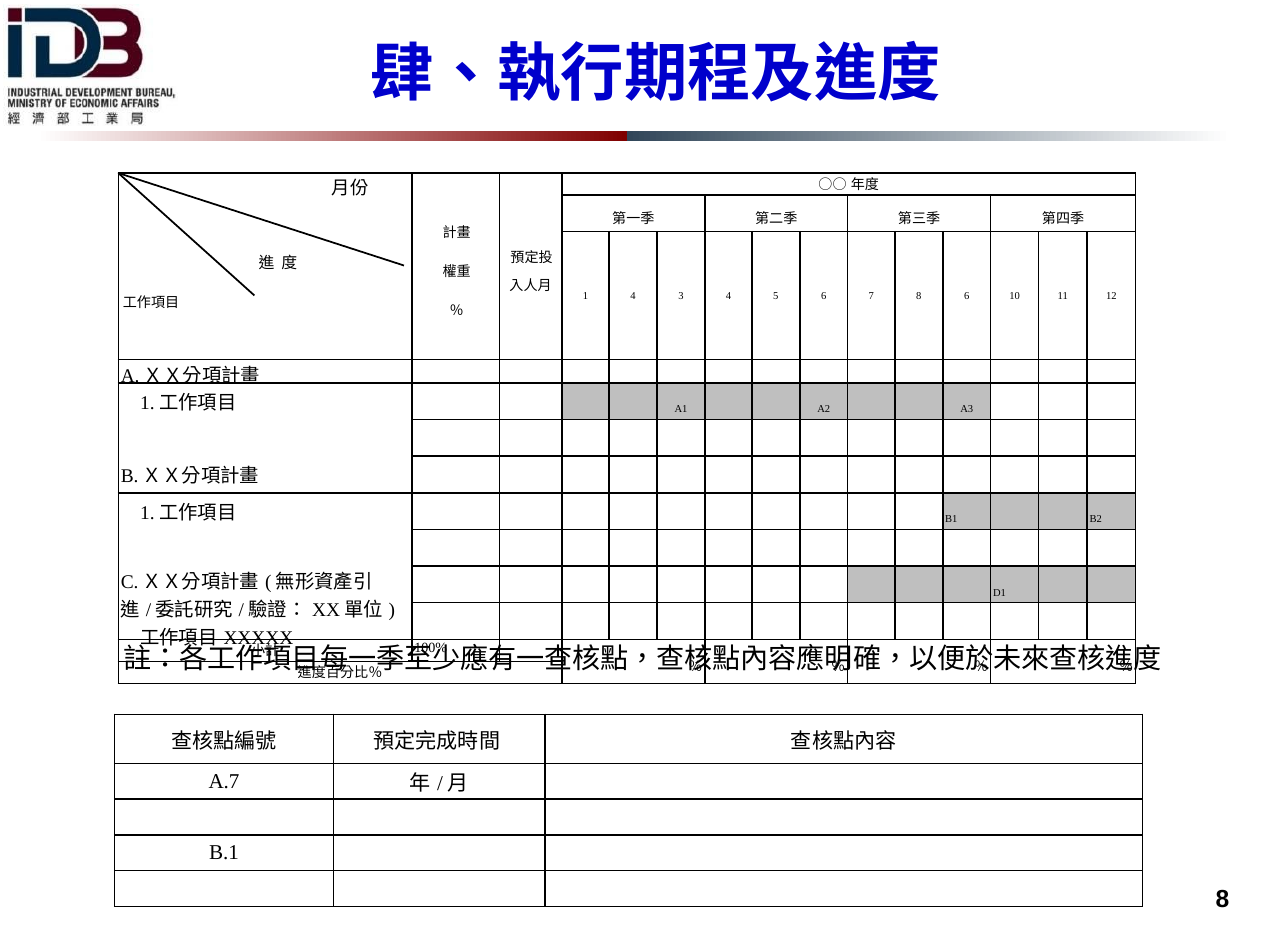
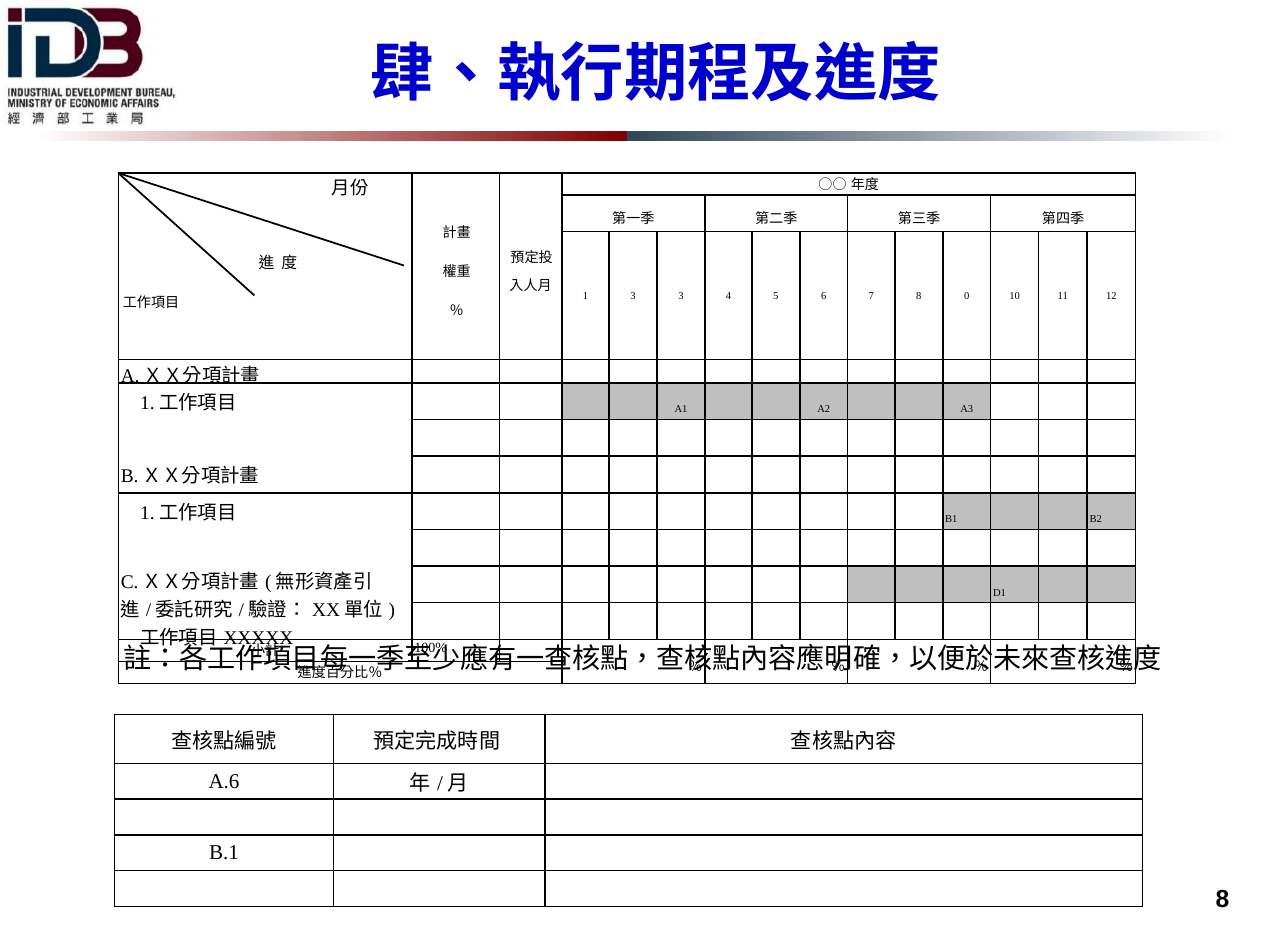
1 4: 4 -> 3
8 6: 6 -> 0
A.7: A.7 -> A.6
